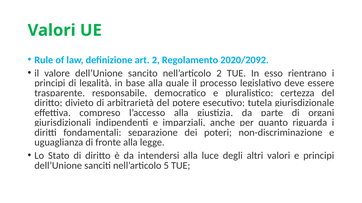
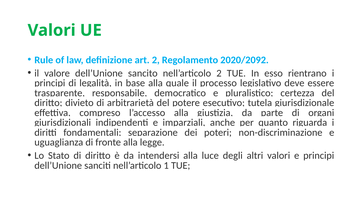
5: 5 -> 1
